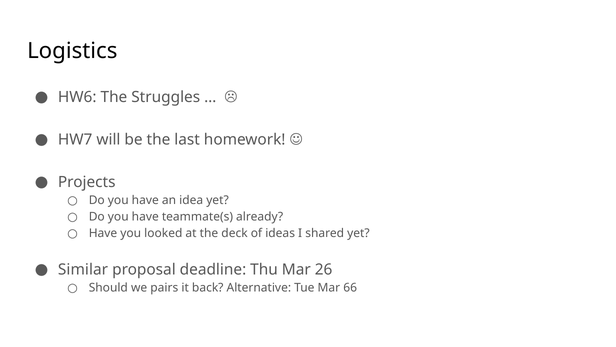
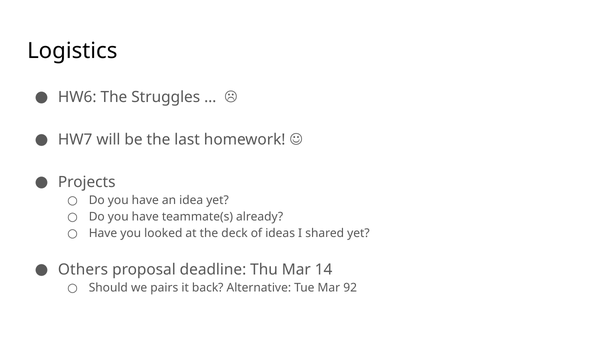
Similar: Similar -> Others
26: 26 -> 14
66: 66 -> 92
